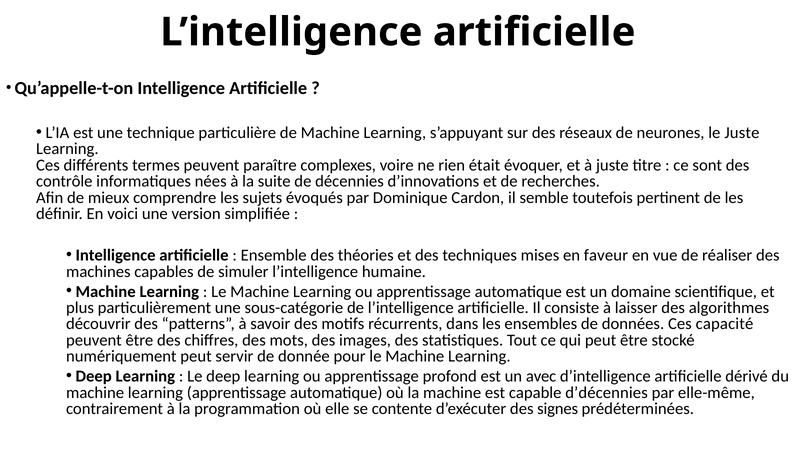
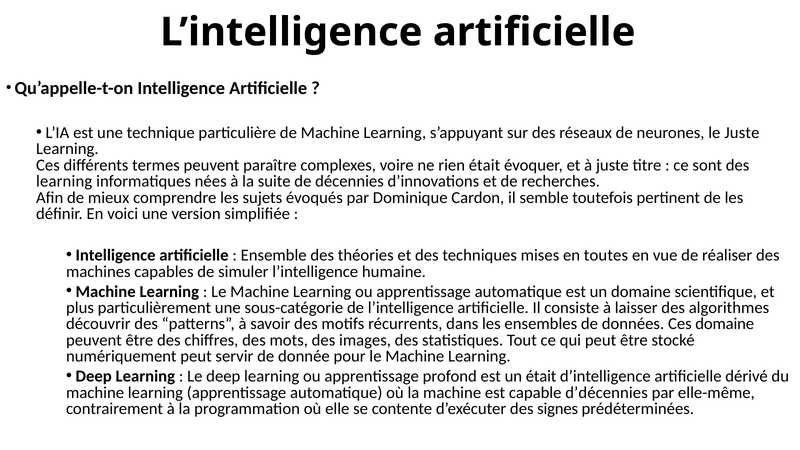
contrôle at (64, 181): contrôle -> learning
faveur: faveur -> toutes
Ces capacité: capacité -> domaine
un avec: avec -> était
